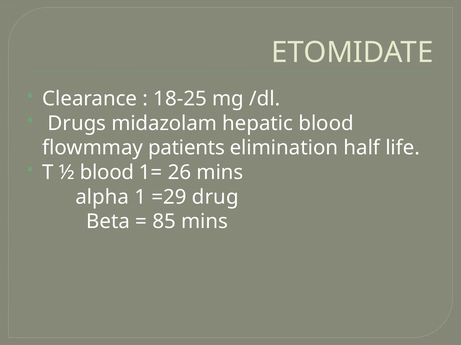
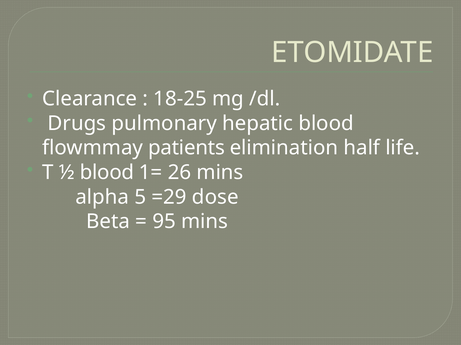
midazolam: midazolam -> pulmonary
1: 1 -> 5
drug: drug -> dose
85: 85 -> 95
